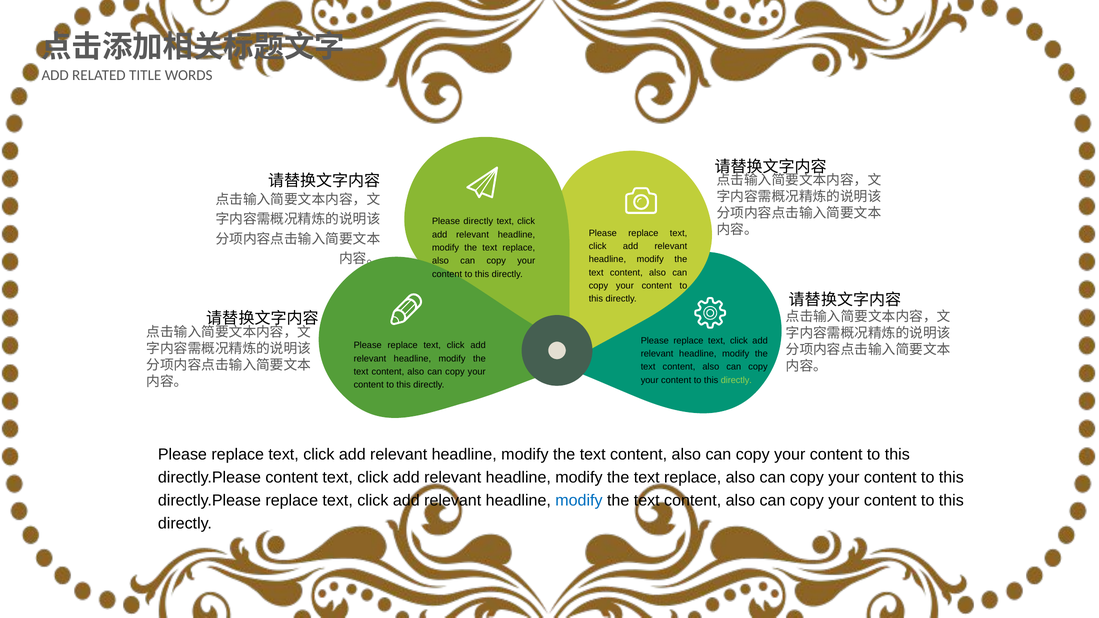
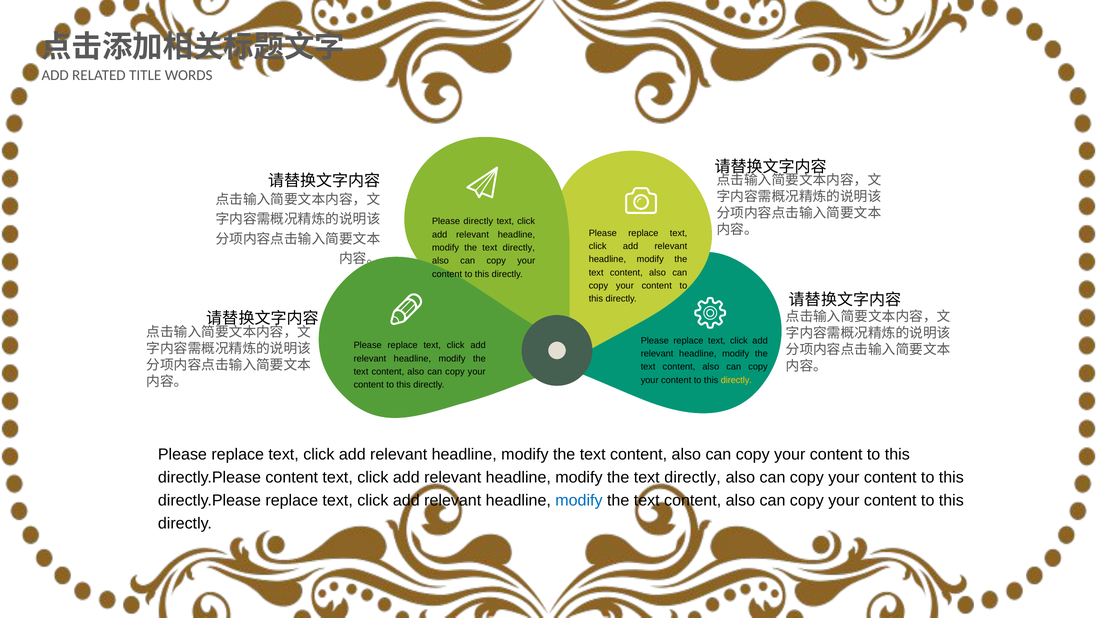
replace at (519, 248): replace -> directly
directly at (736, 380) colour: light green -> yellow
replace at (693, 478): replace -> directly
